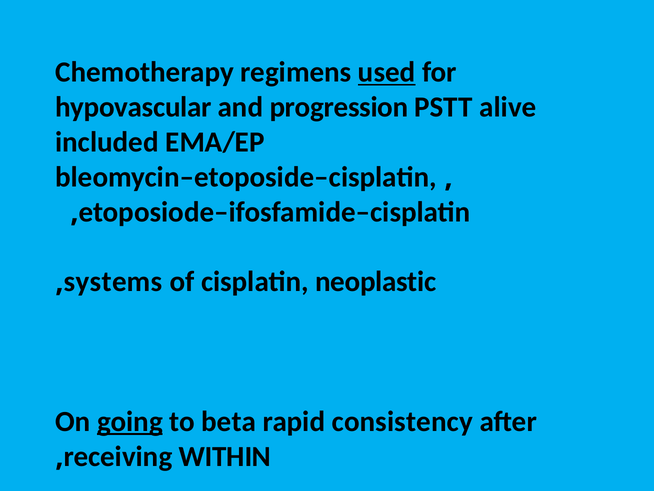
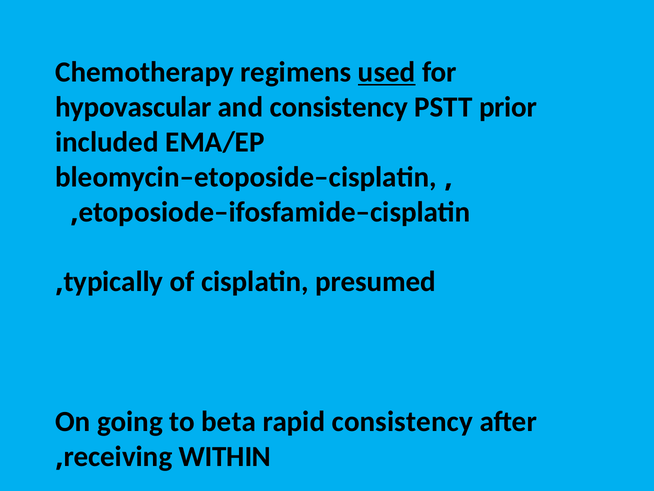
and progression: progression -> consistency
alive: alive -> prior
systems: systems -> typically
neoplastic: neoplastic -> presumed
going underline: present -> none
